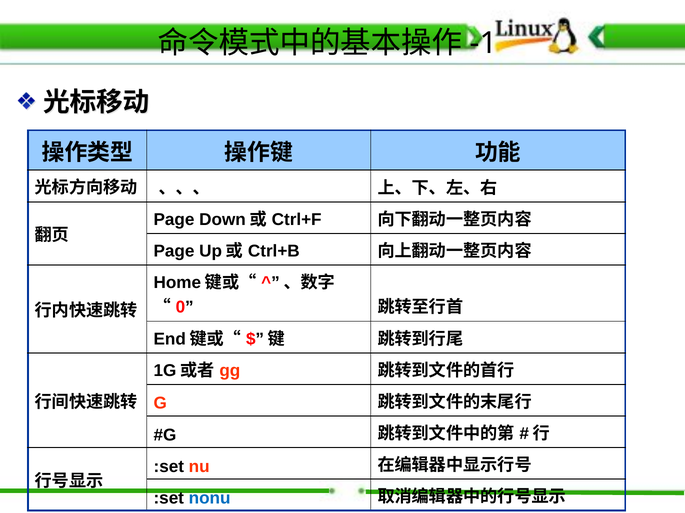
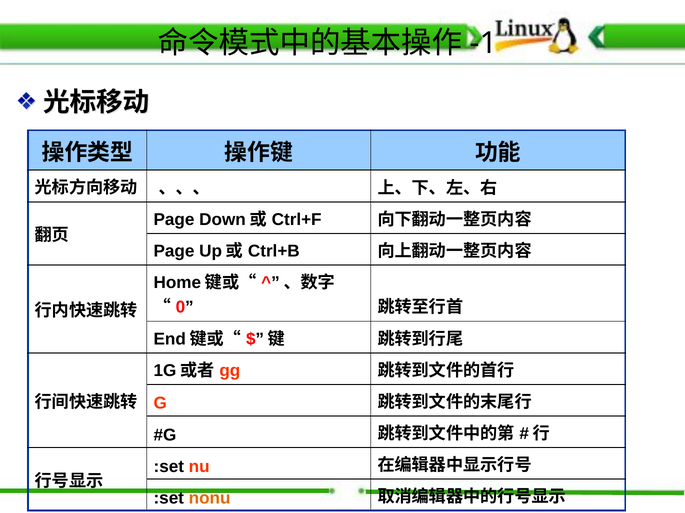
nonu colour: blue -> orange
